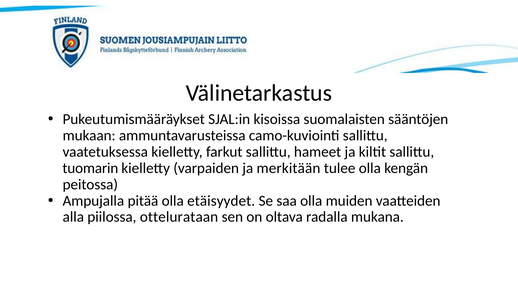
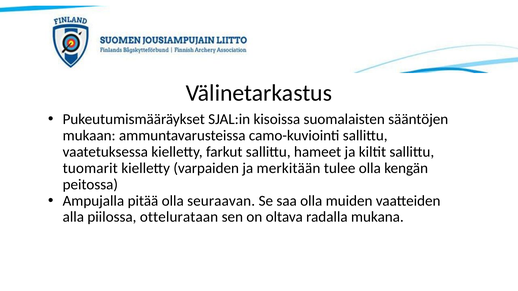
tuomarin: tuomarin -> tuomarit
etäisyydet: etäisyydet -> seuraavan
